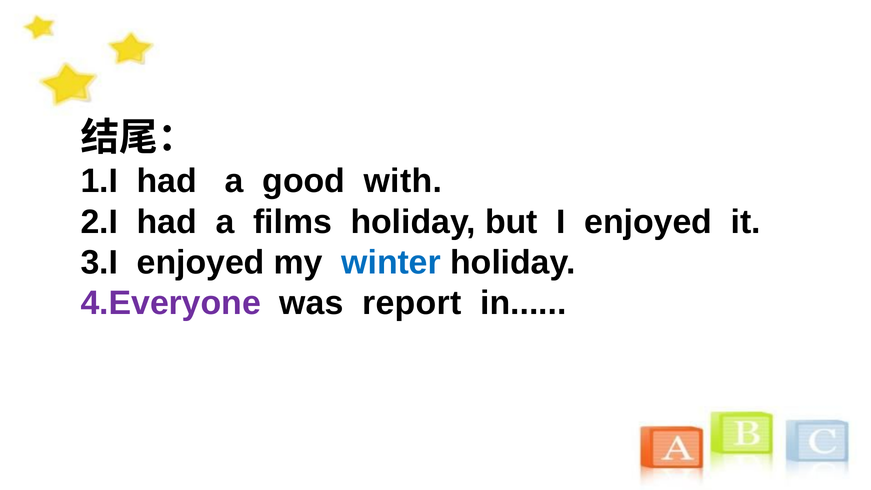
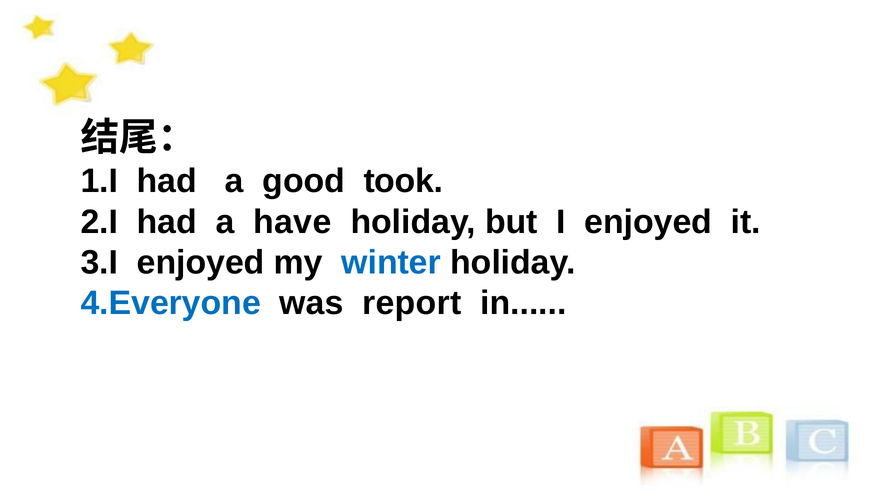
with: with -> took
films: films -> have
4.Everyone colour: purple -> blue
